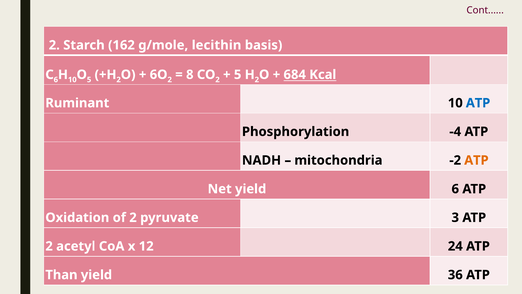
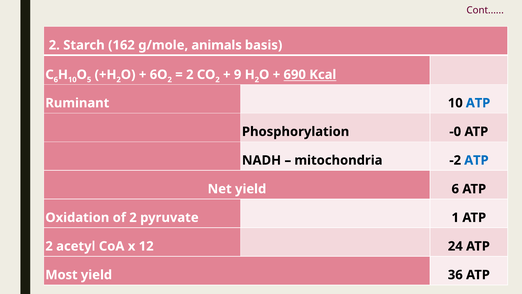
lecithin: lecithin -> animals
8 at (190, 75): 8 -> 2
5 at (238, 75): 5 -> 9
684: 684 -> 690
-4: -4 -> -0
ATP at (476, 160) colour: orange -> blue
3: 3 -> 1
Than: Than -> Most
